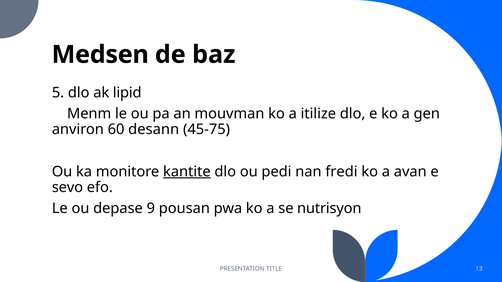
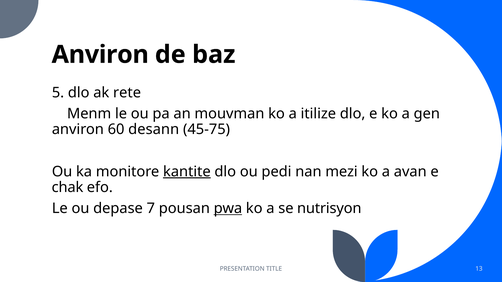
Medsen at (100, 55): Medsen -> Anviron
lipid: lipid -> rete
fredi: fredi -> mezi
sevo: sevo -> chak
9: 9 -> 7
pwa underline: none -> present
